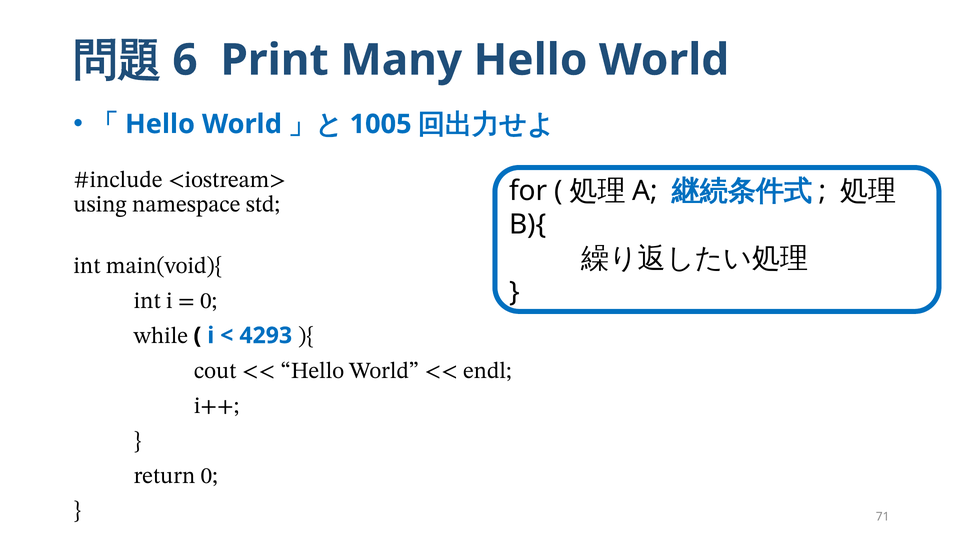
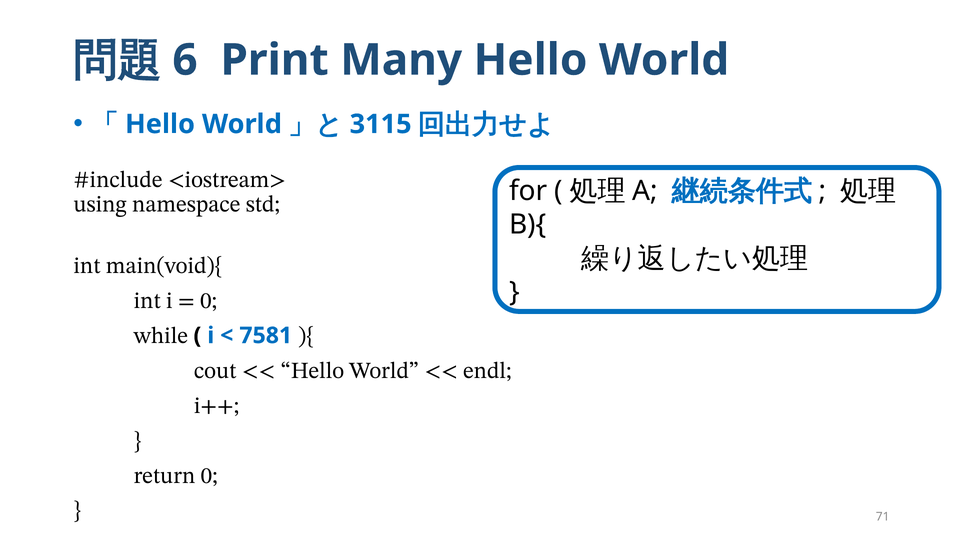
1005: 1005 -> 3115
4293: 4293 -> 7581
